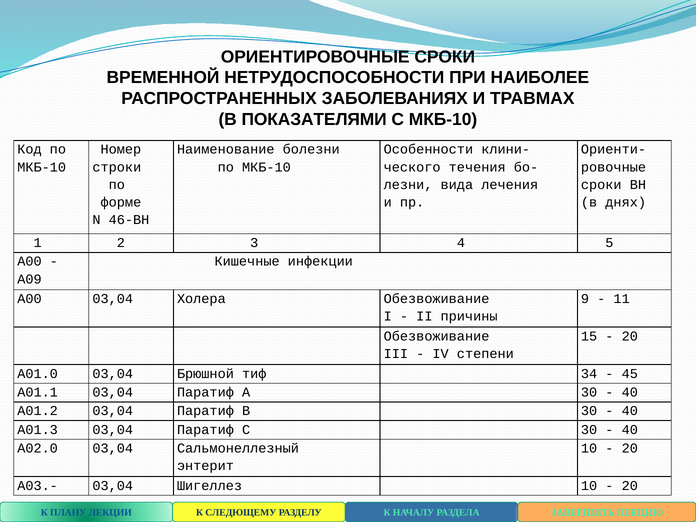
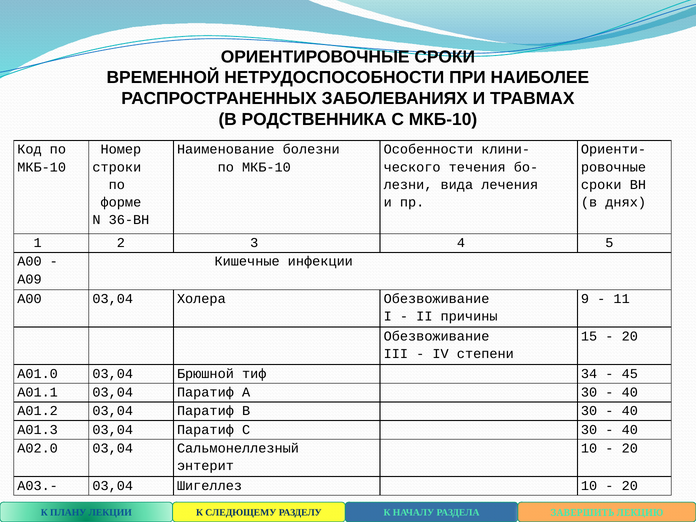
ПОКАЗАТЕЛЯМИ: ПОКАЗАТЕЛЯМИ -> РОДСТВЕННИКА
46-ВН: 46-ВН -> 36-ВН
